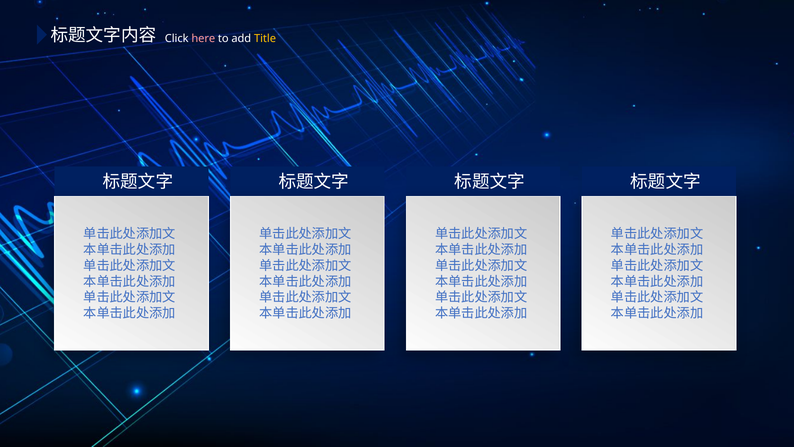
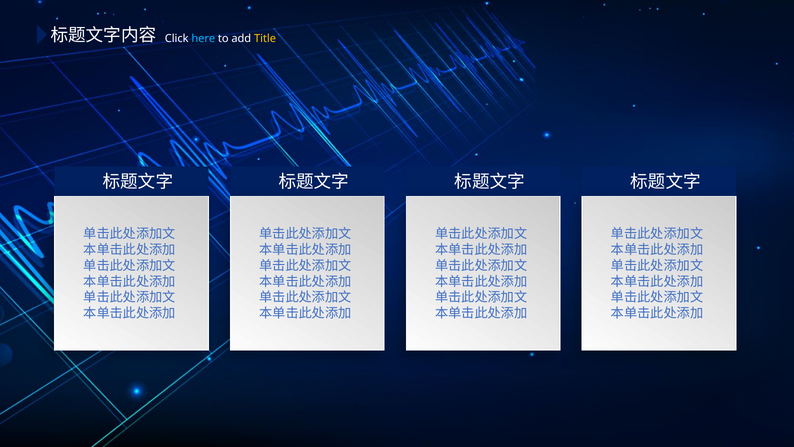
here colour: pink -> light blue
